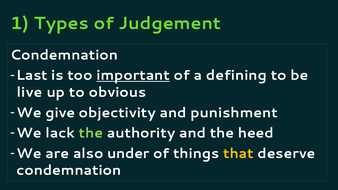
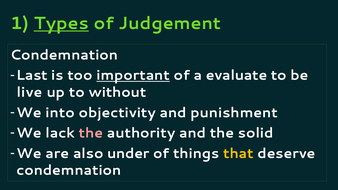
Types underline: none -> present
defining: defining -> evaluate
obvious: obvious -> without
give: give -> into
the at (91, 133) colour: light green -> pink
heed: heed -> solid
